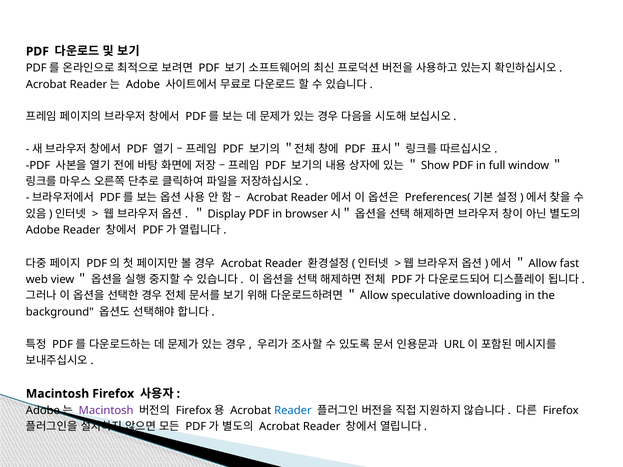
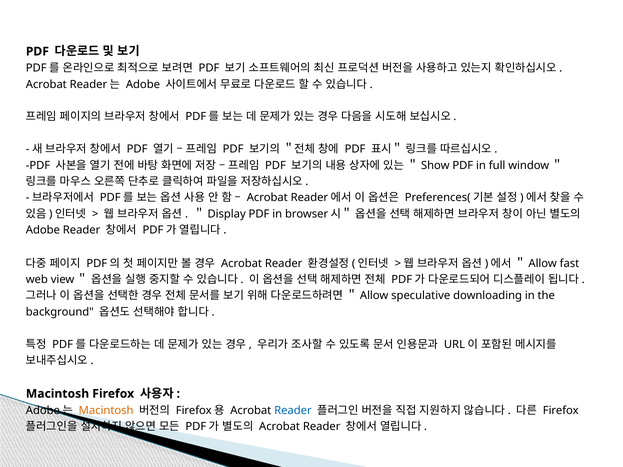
Macintosh at (106, 411) colour: purple -> orange
